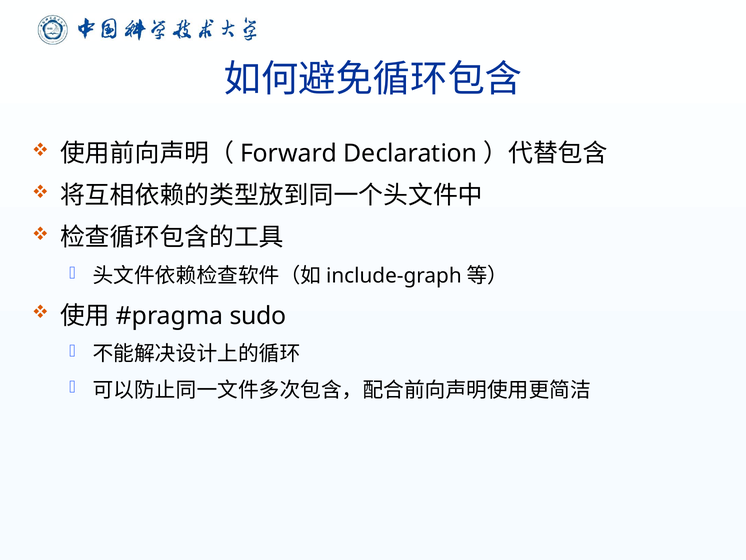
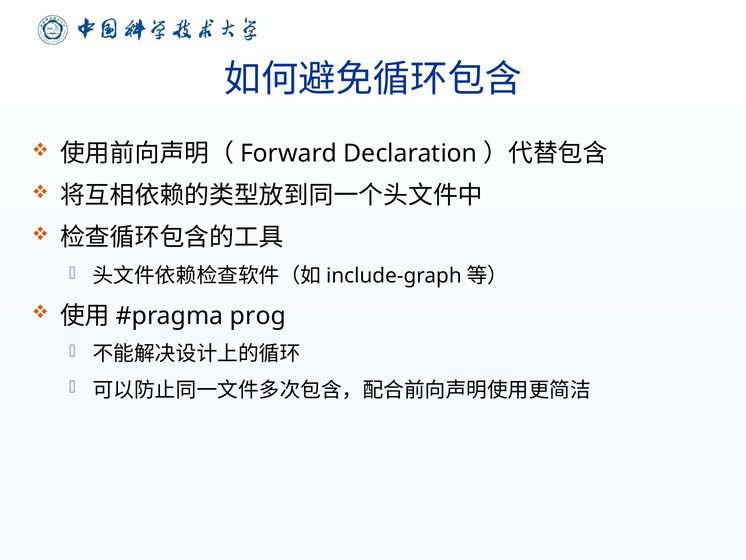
sudo: sudo -> prog
